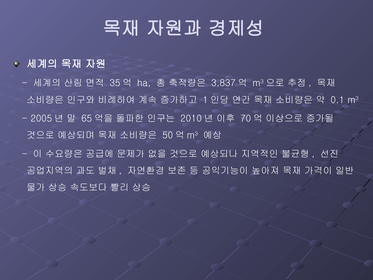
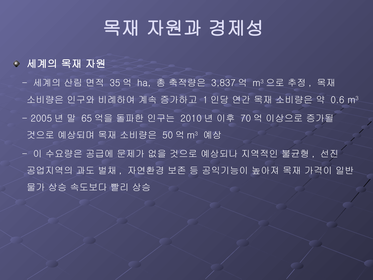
0.1: 0.1 -> 0.6
